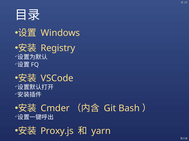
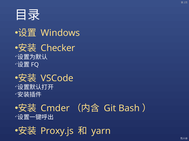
Registry: Registry -> Checker
